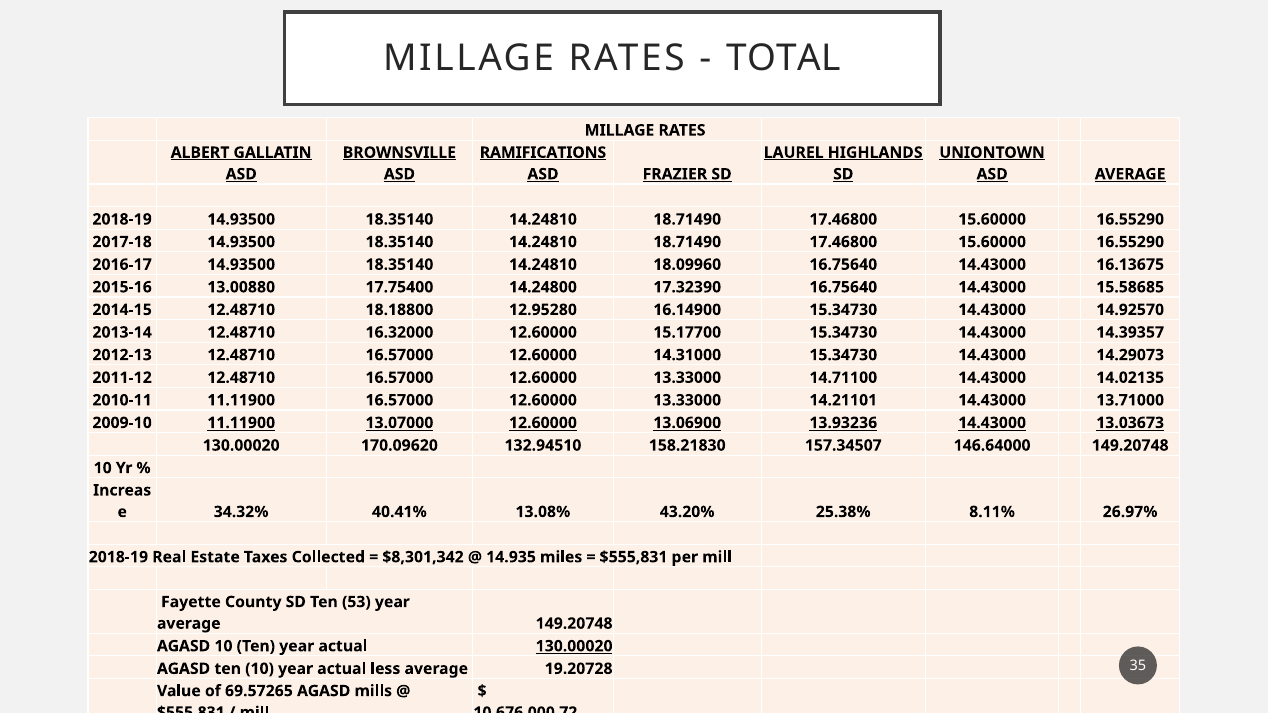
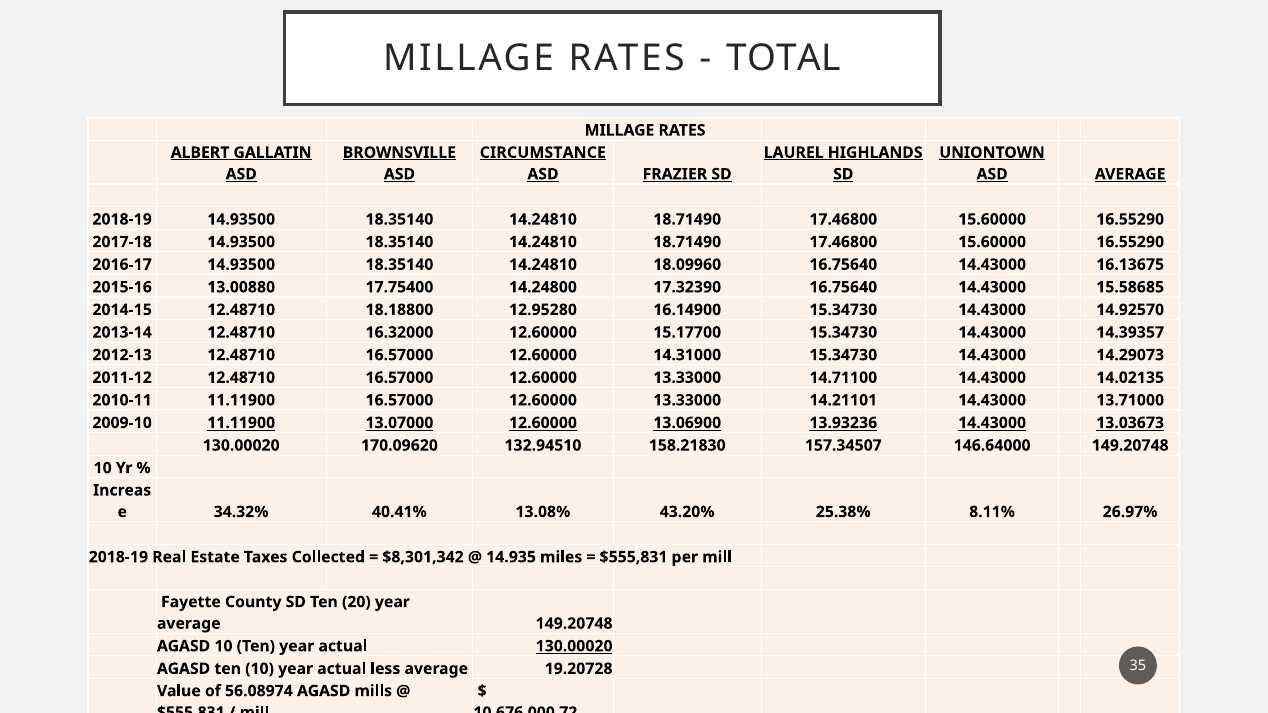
RAMIFICATIONS: RAMIFICATIONS -> CIRCUMSTANCE
53: 53 -> 20
69.57265: 69.57265 -> 56.08974
